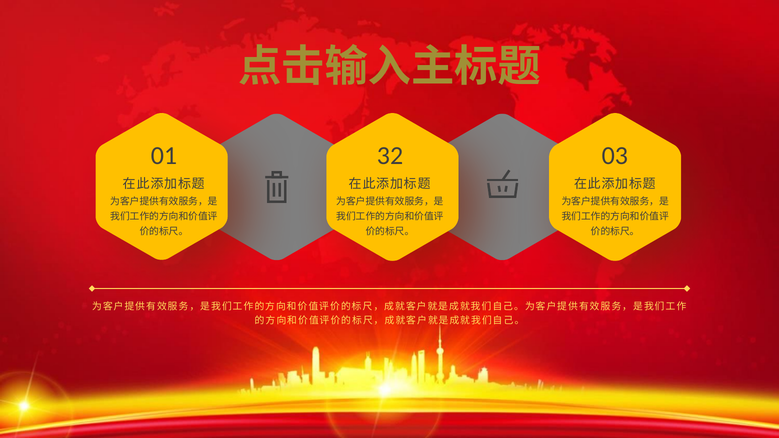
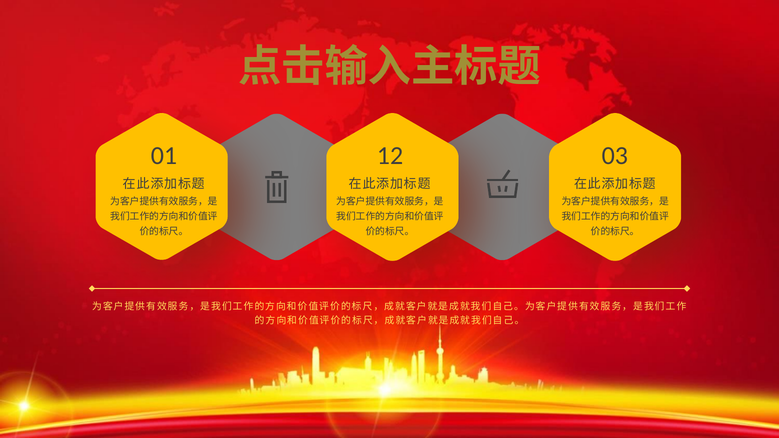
32: 32 -> 12
